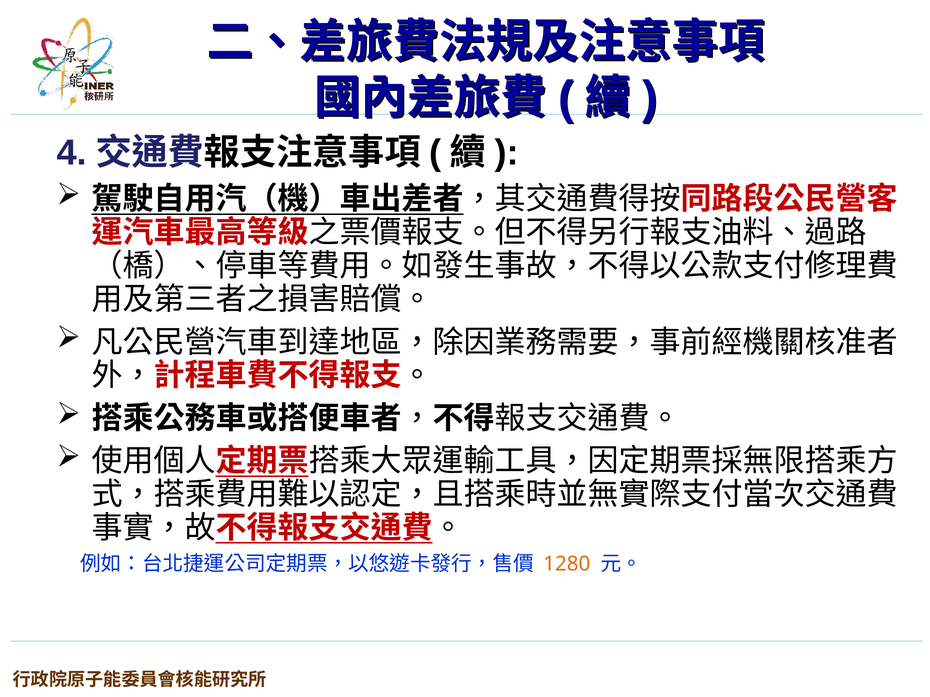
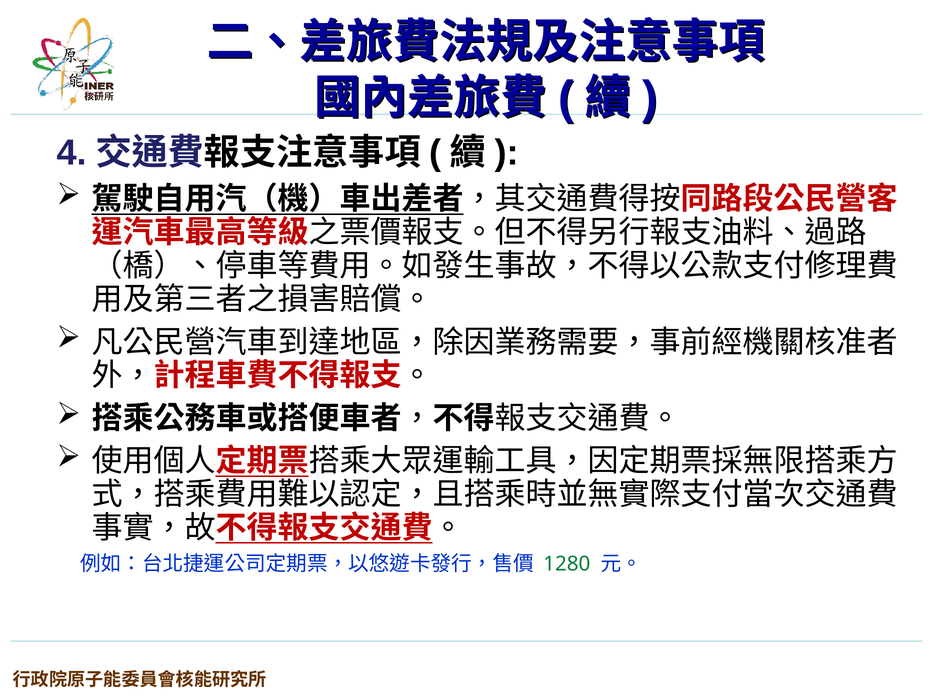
1280 colour: orange -> green
